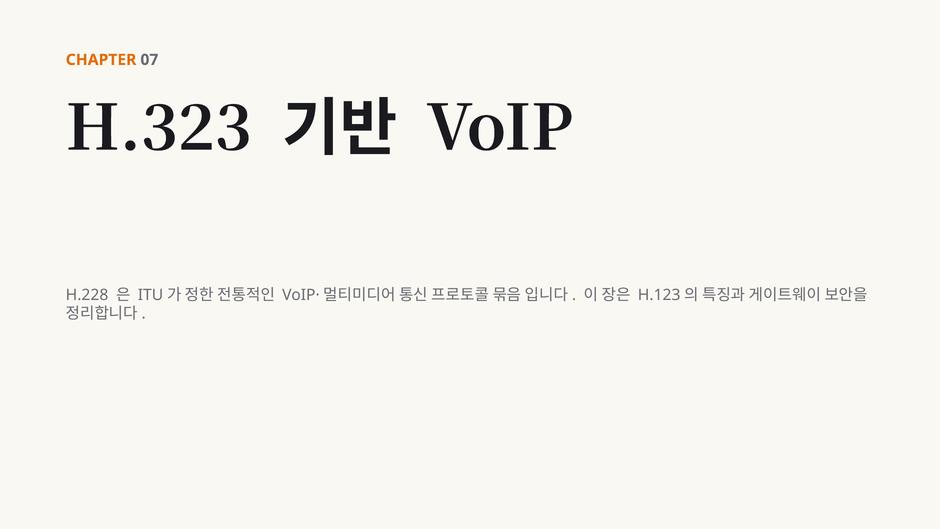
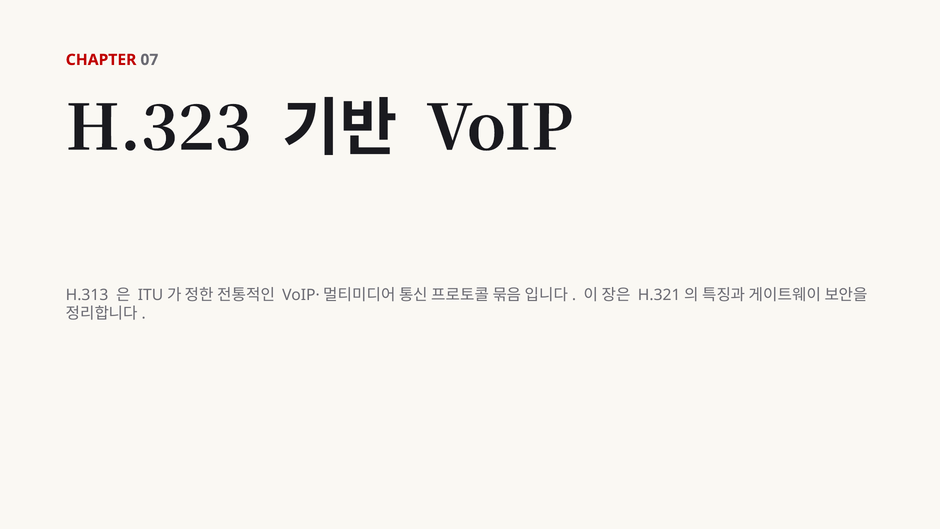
CHAPTER colour: orange -> red
H.228: H.228 -> H.313
H.123: H.123 -> H.321
